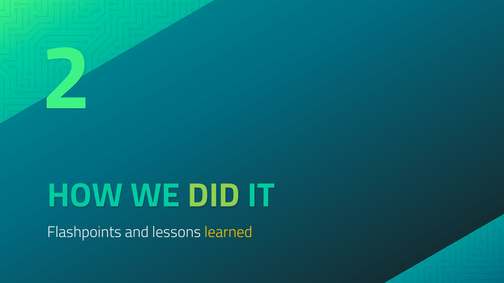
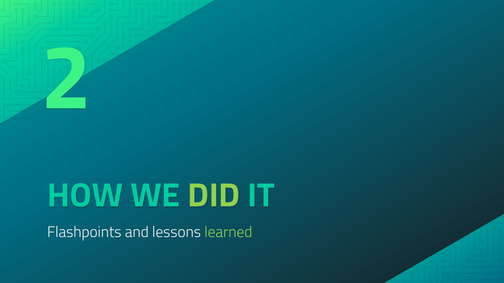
learned colour: yellow -> light green
